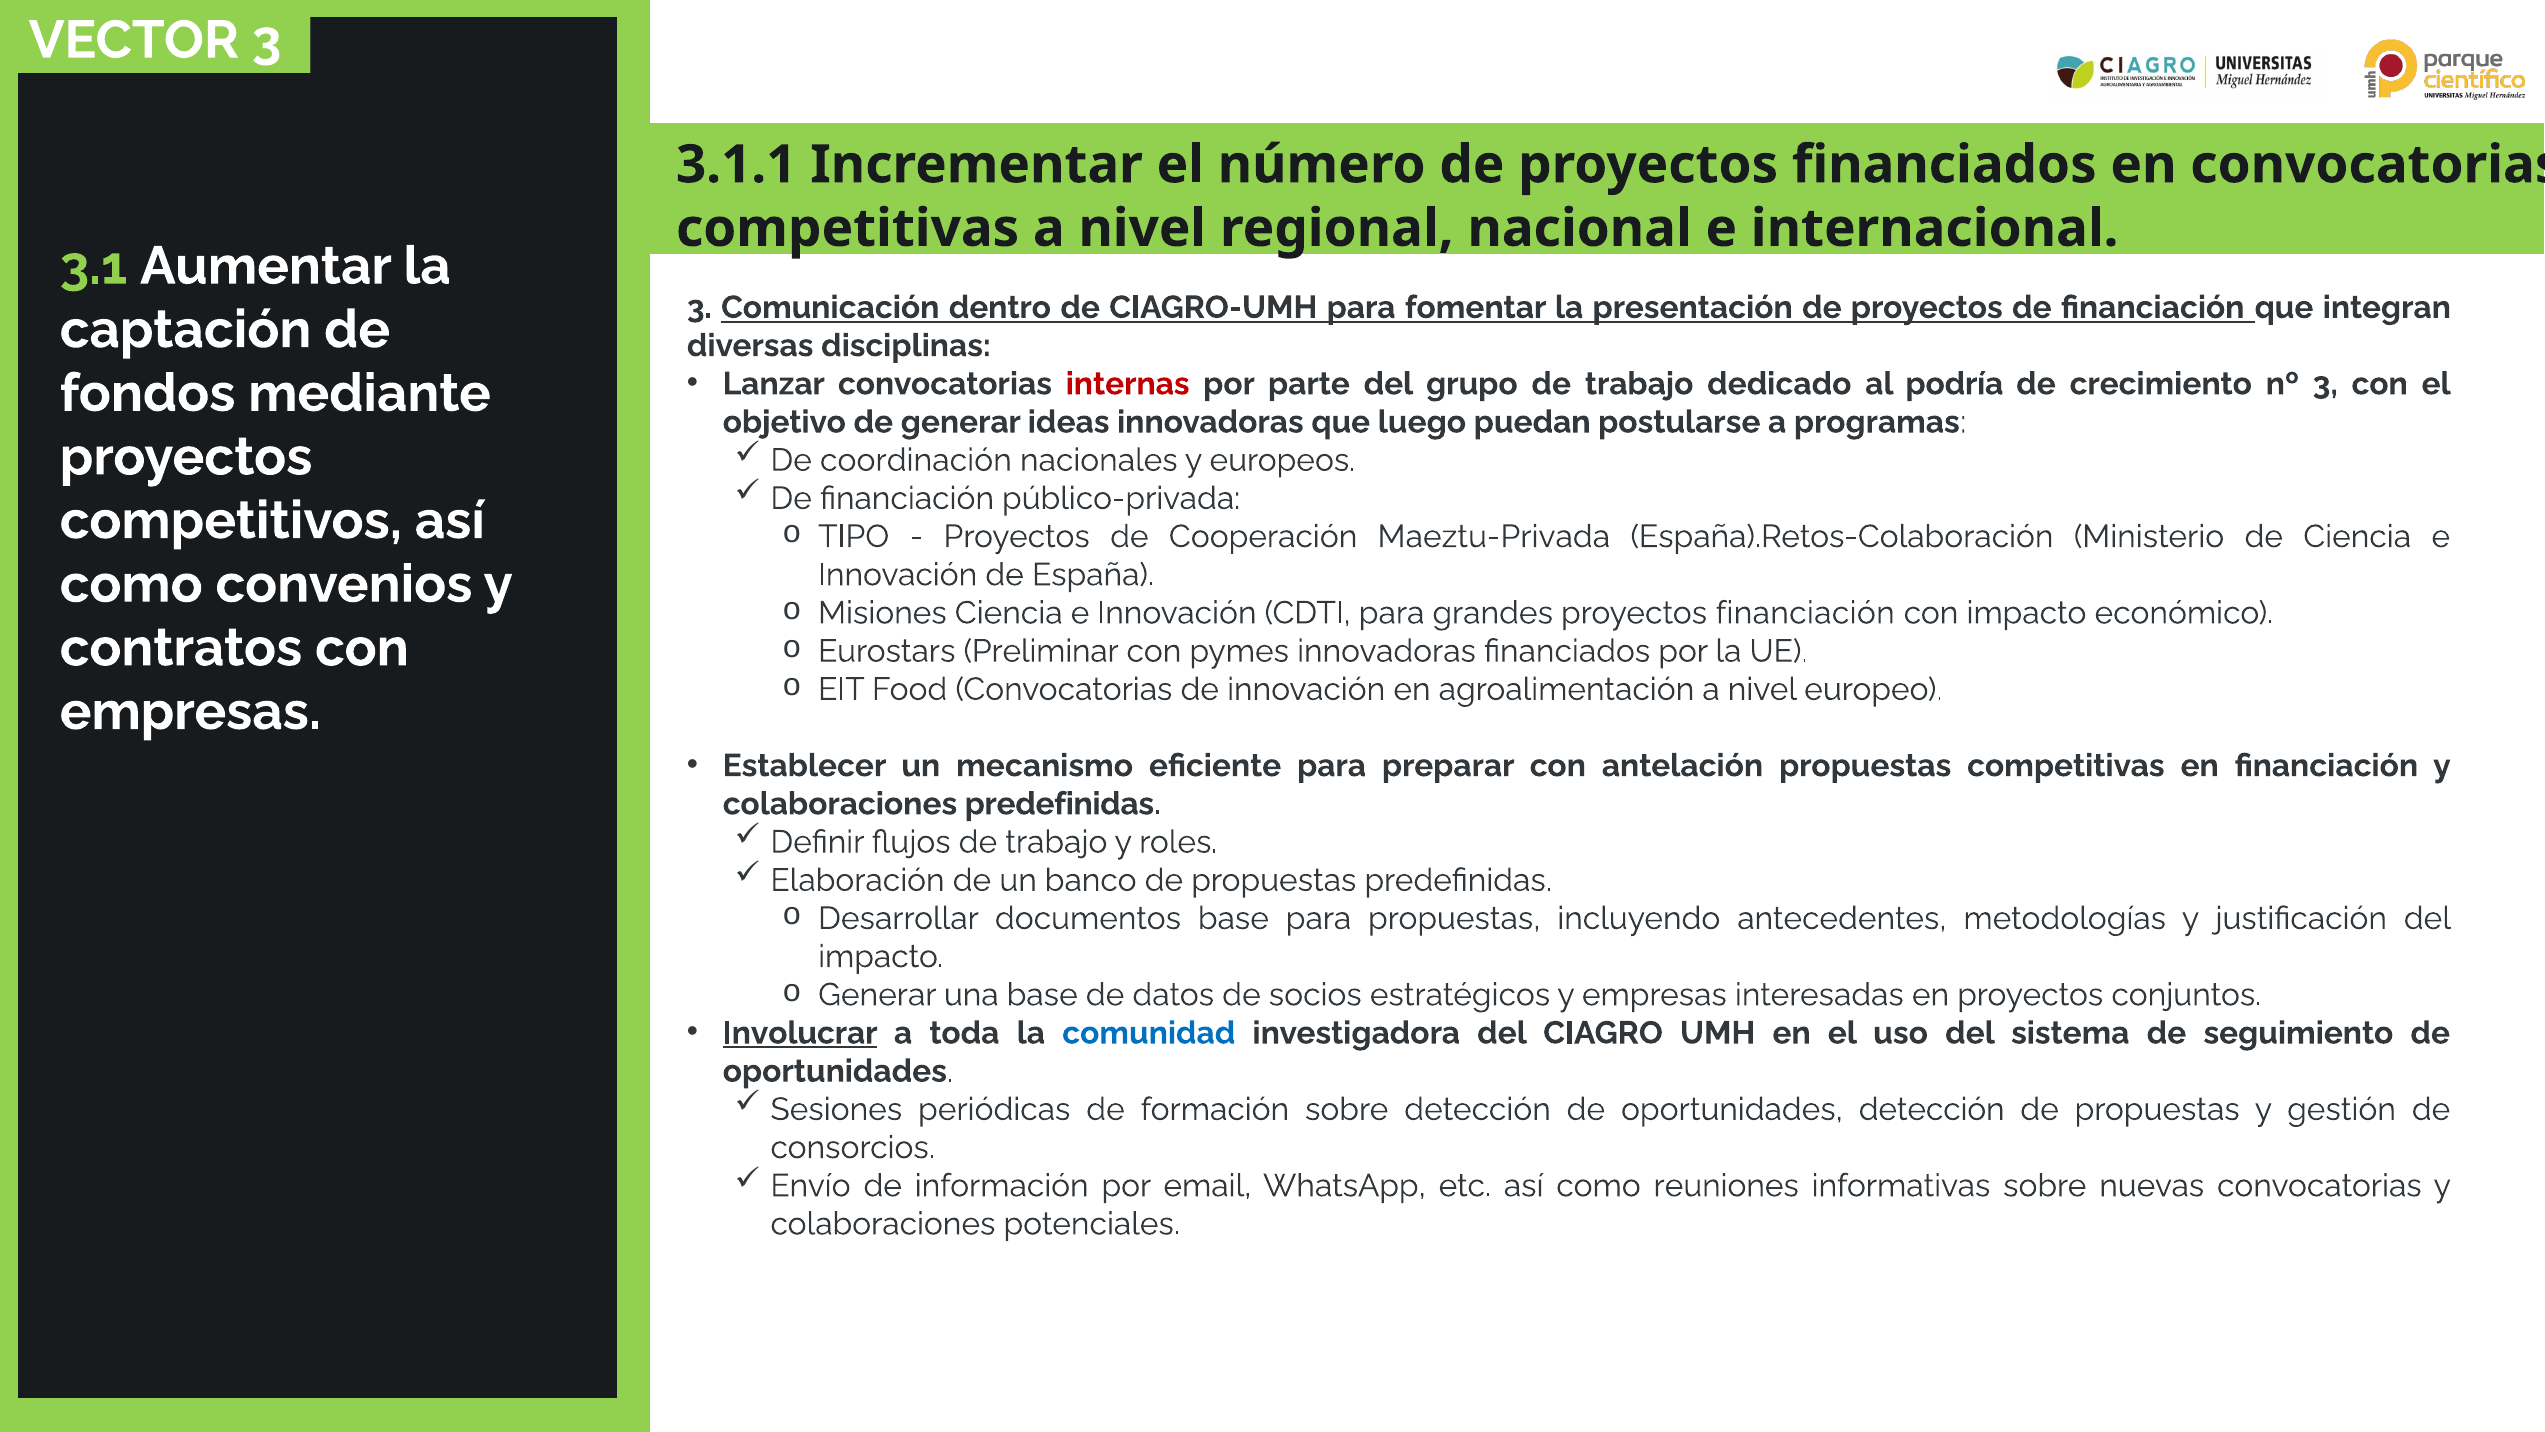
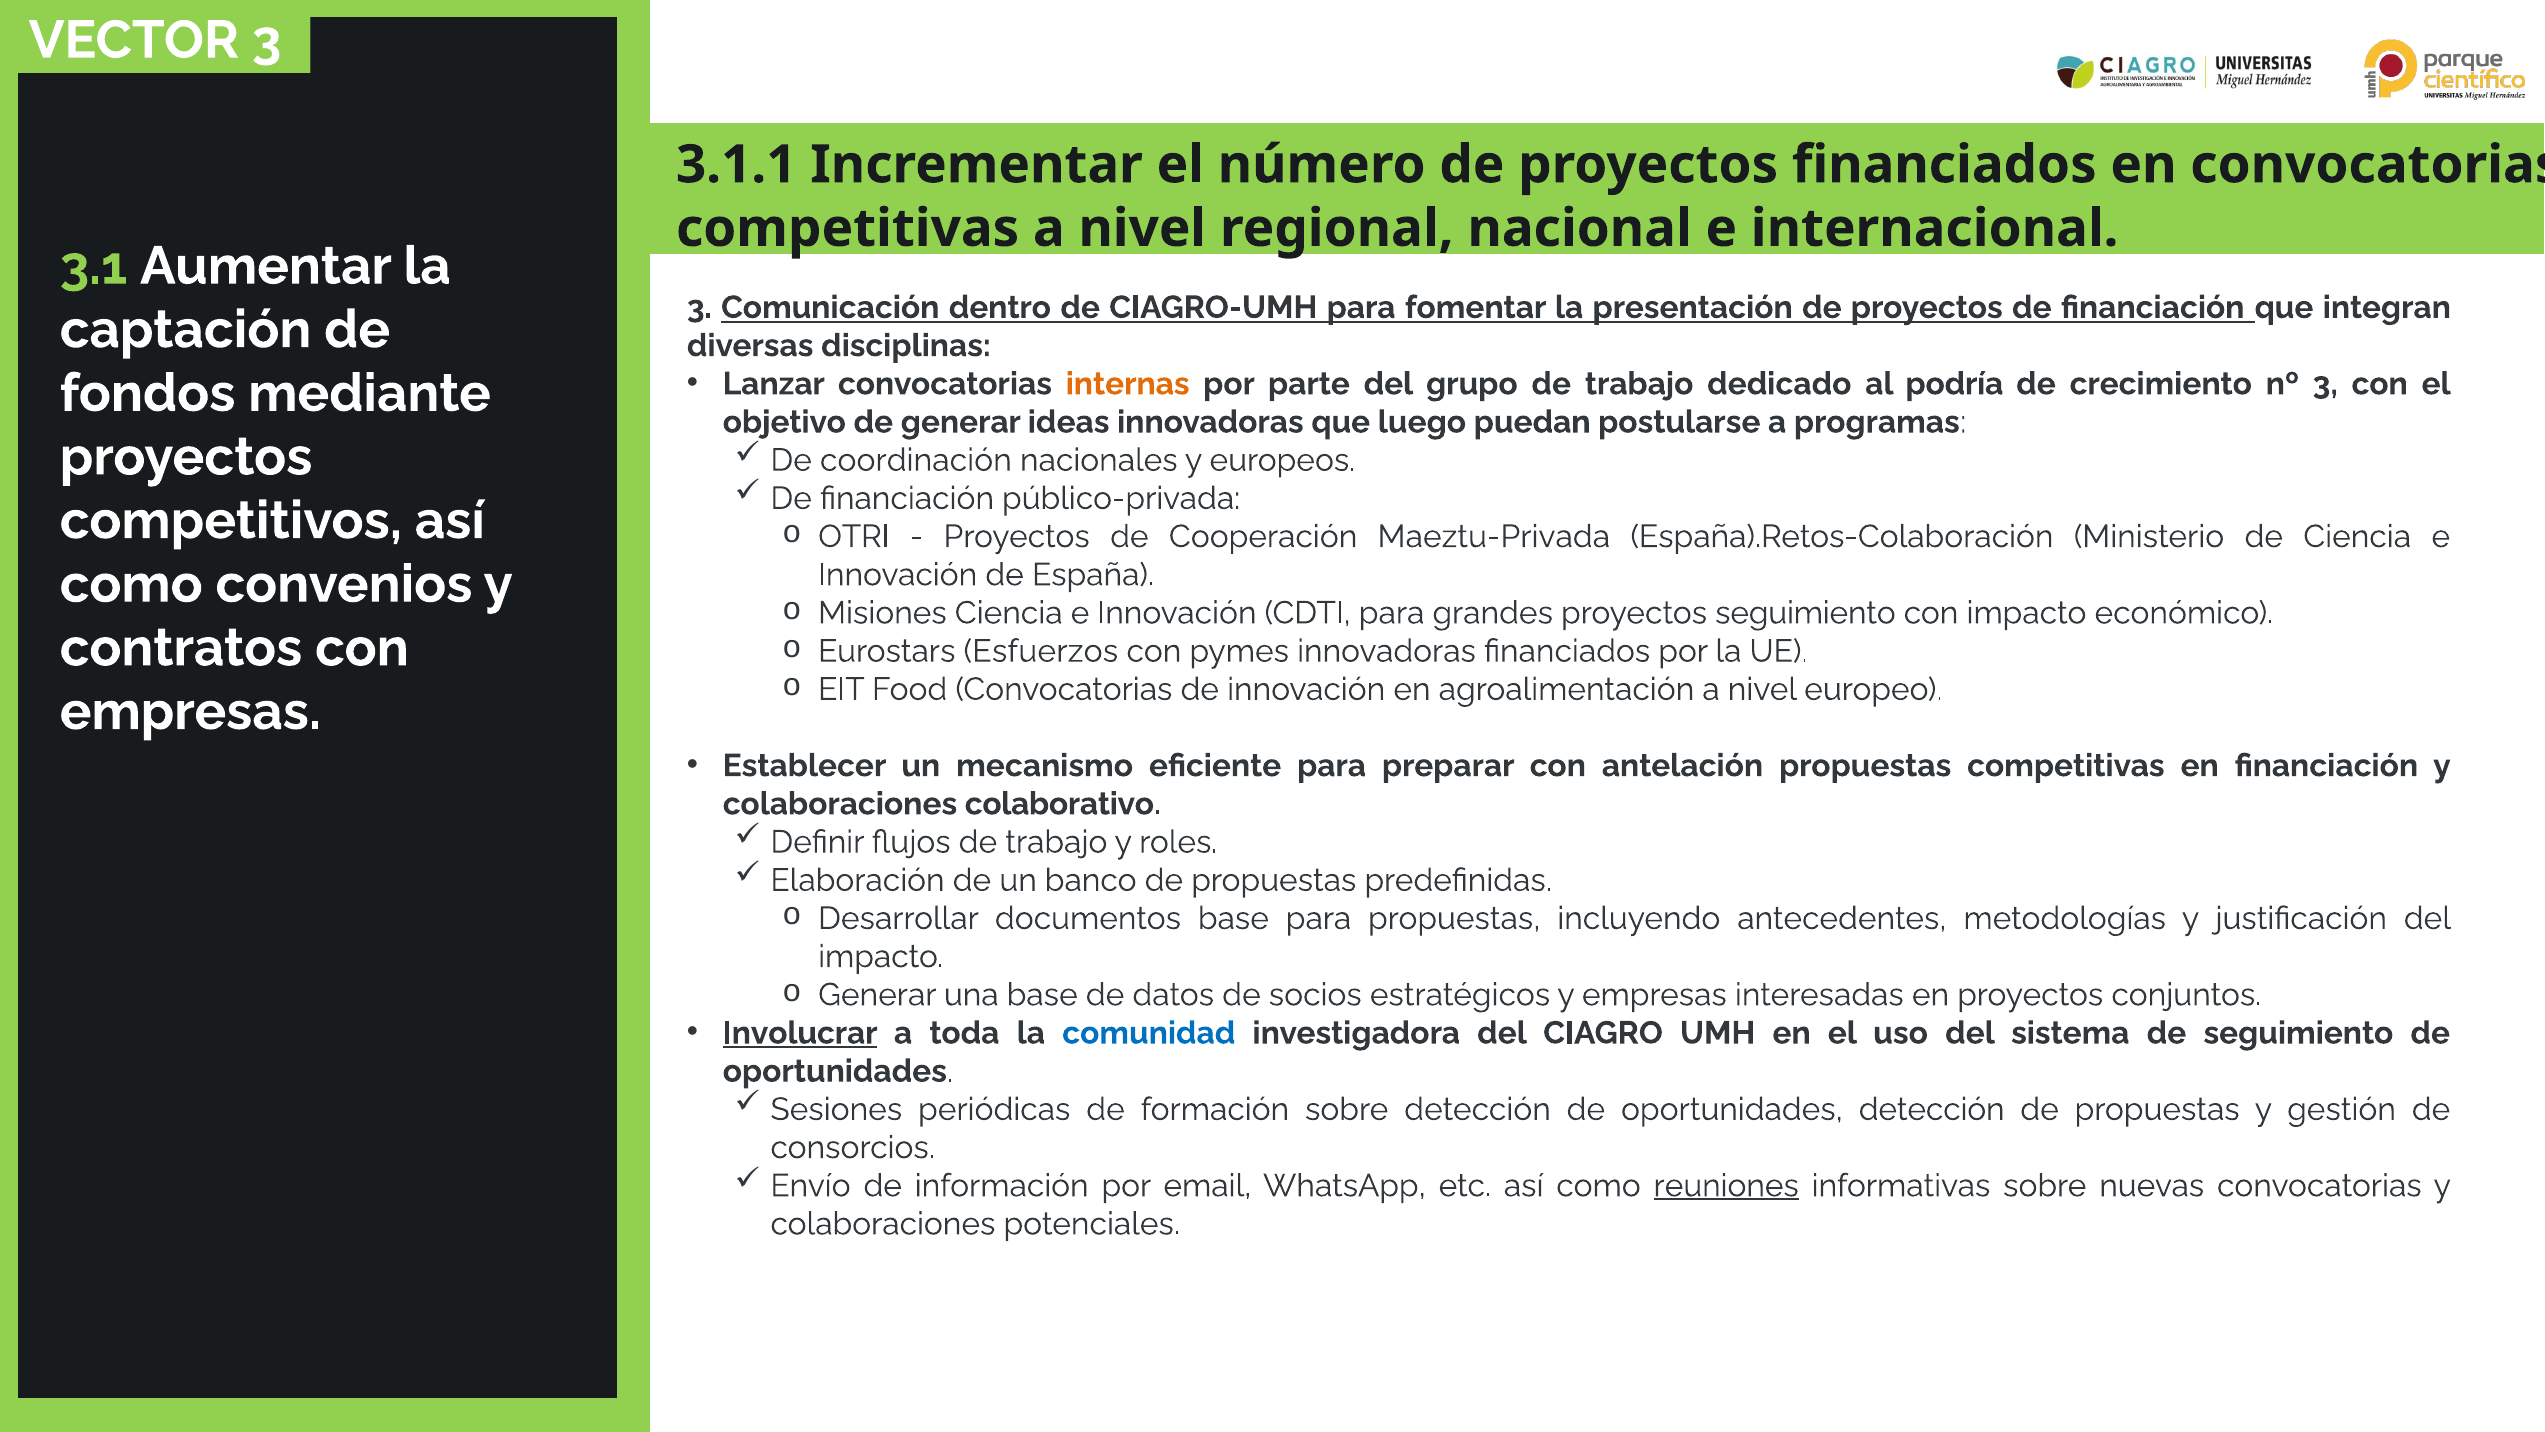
internas colour: red -> orange
TIPO: TIPO -> OTRI
proyectos financiación: financiación -> seguimiento
Preliminar: Preliminar -> Esfuerzos
colaboraciones predefinidas: predefinidas -> colaborativo
reuniones underline: none -> present
